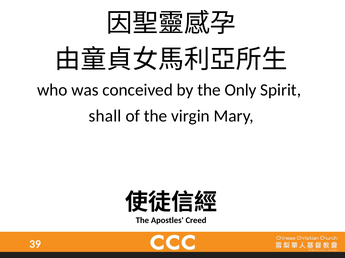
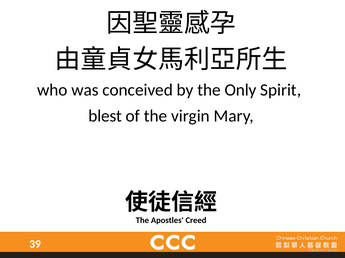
shall: shall -> blest
